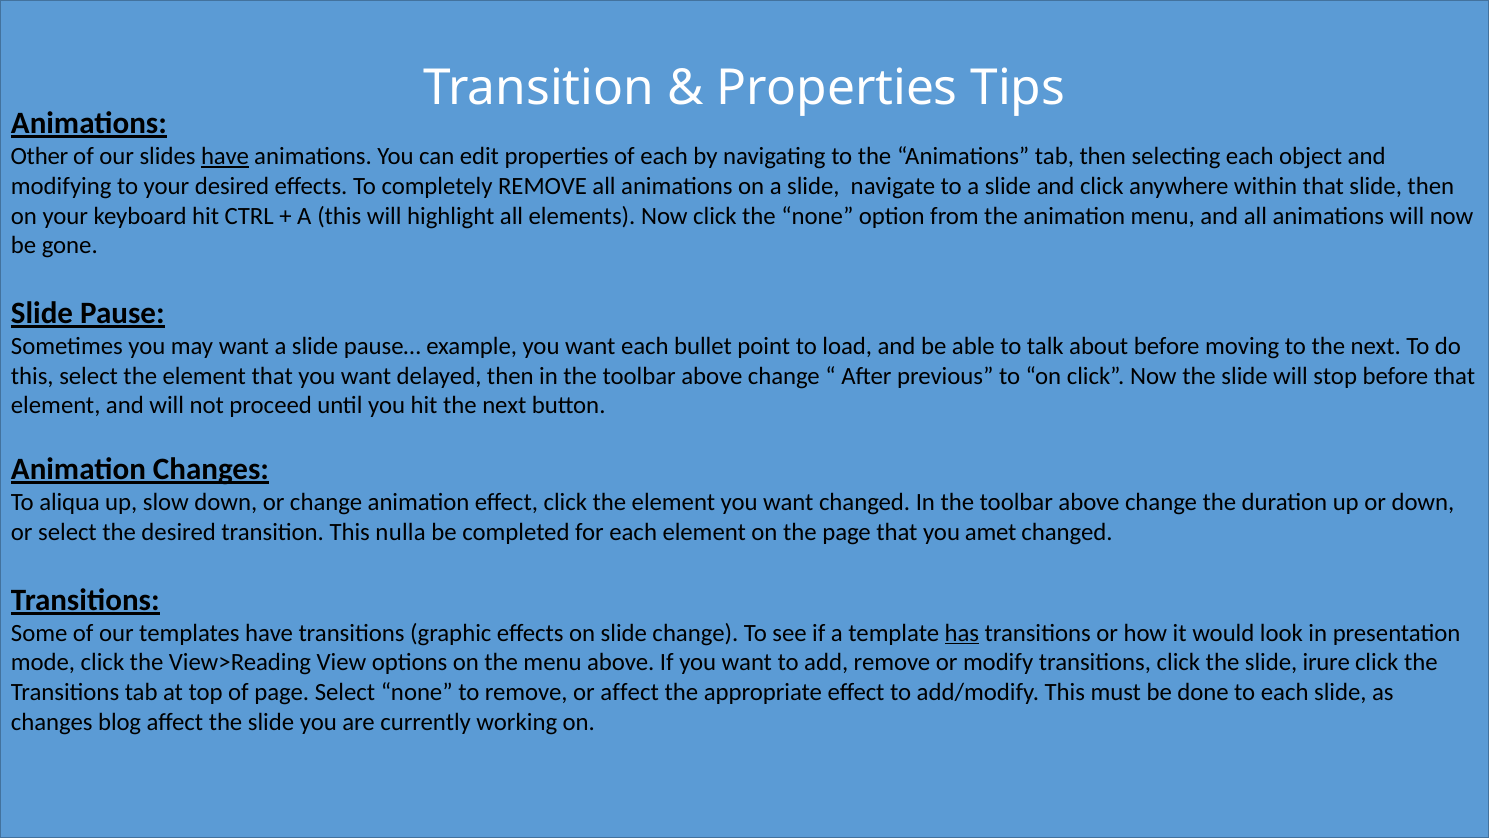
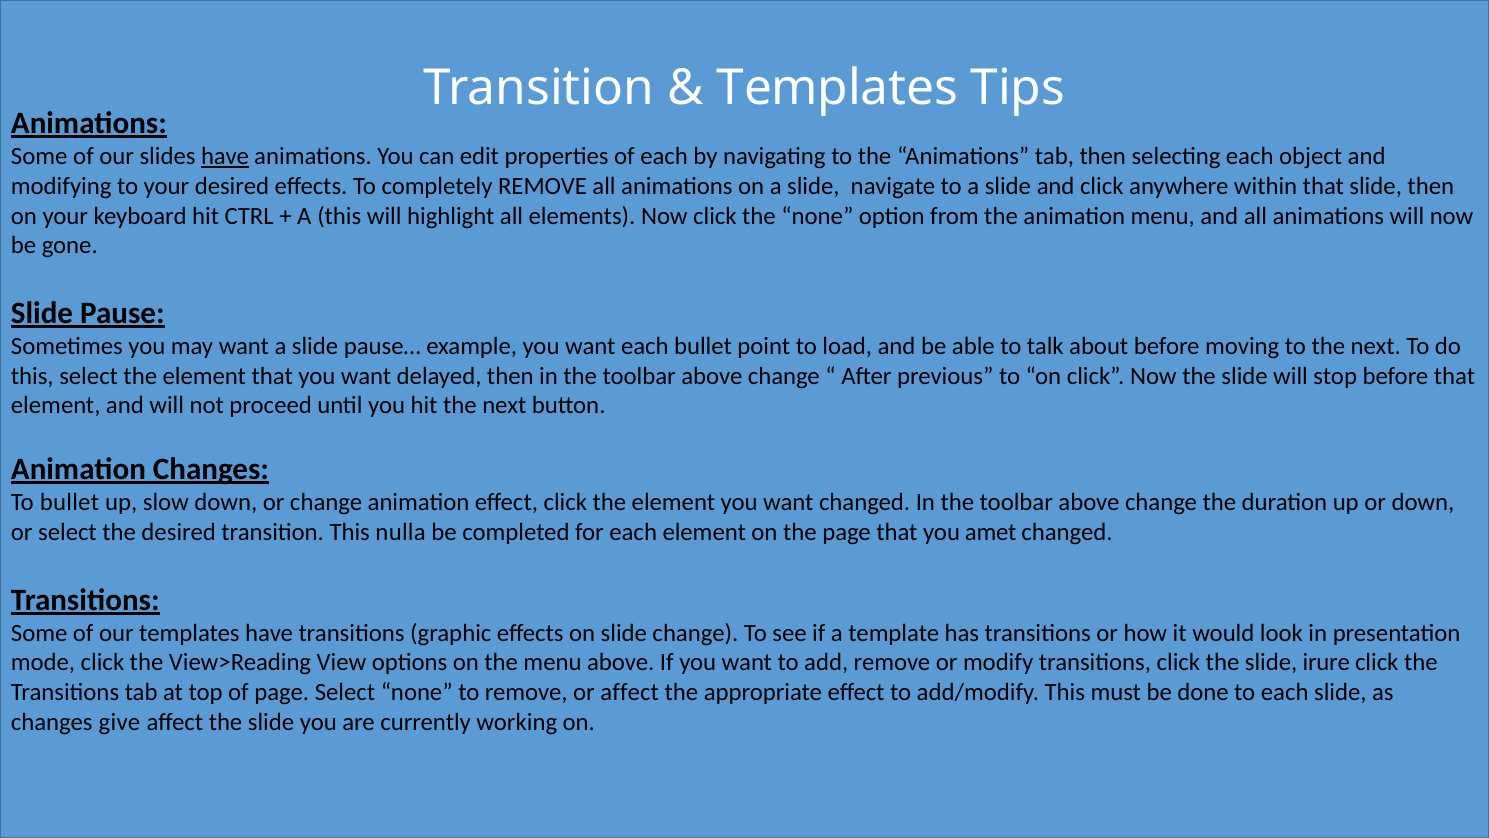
Properties at (837, 88): Properties -> Templates
Other at (39, 156): Other -> Some
To aliqua: aliqua -> bullet
has underline: present -> none
blog: blog -> give
